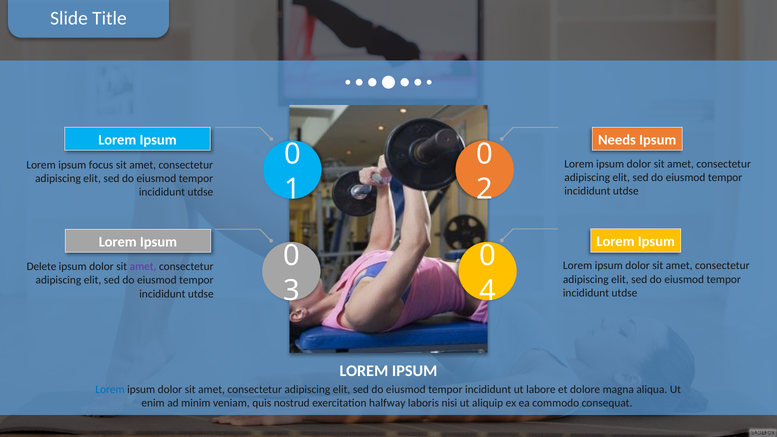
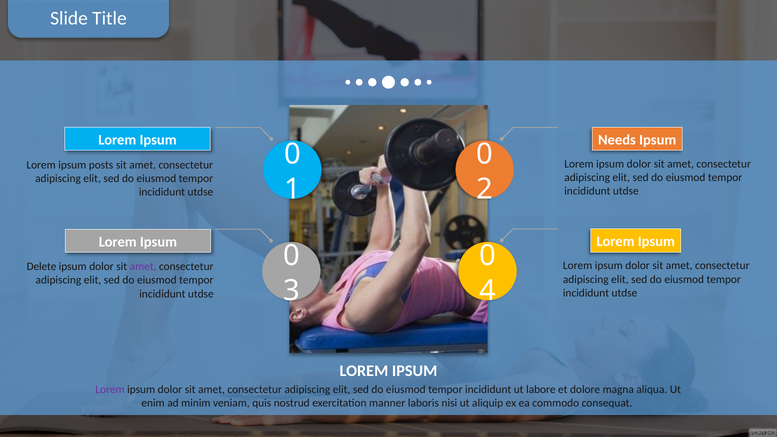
focus: focus -> posts
Lorem at (110, 389) colour: blue -> purple
halfway: halfway -> manner
